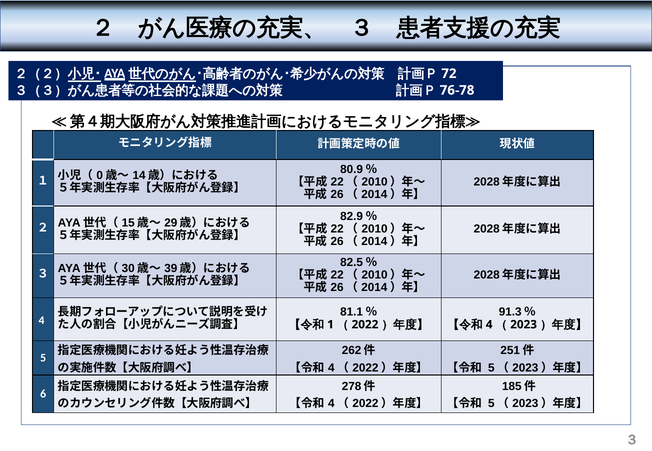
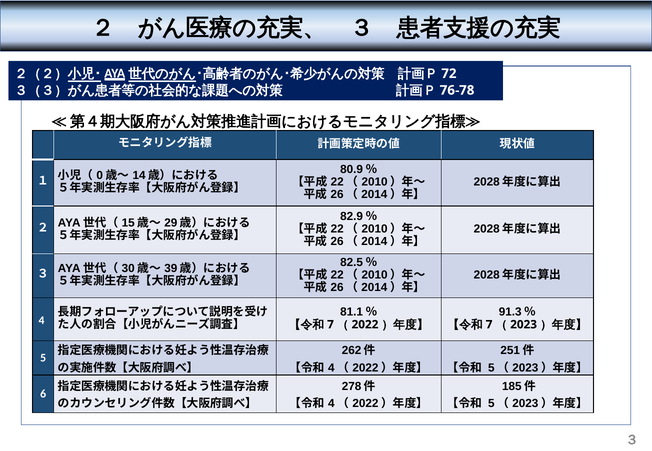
1 at (331, 325): 1 -> 7
4 at (489, 325): 4 -> 7
